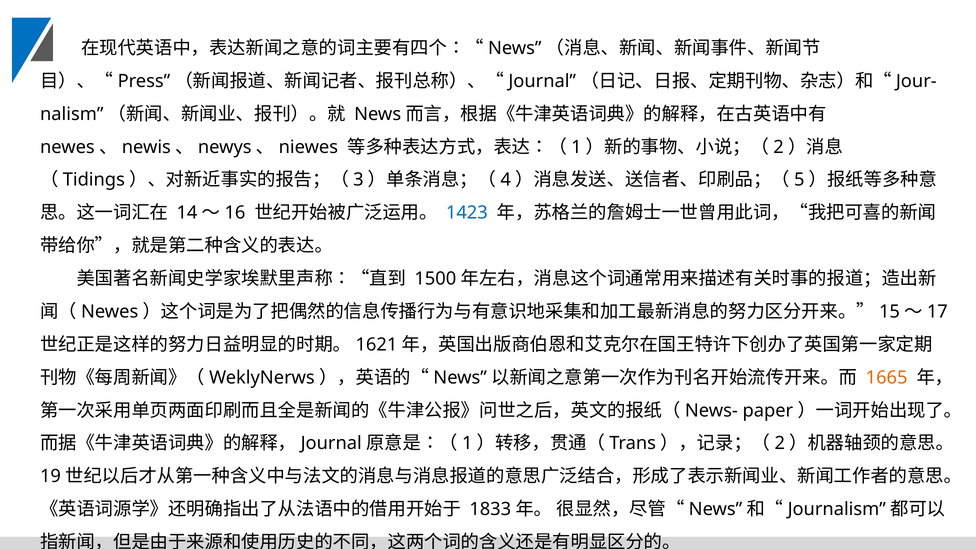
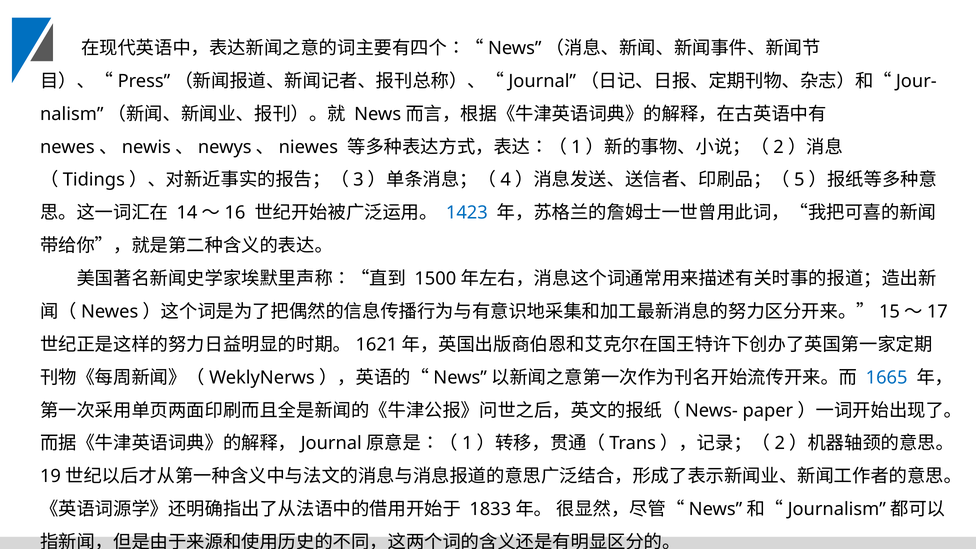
1665 colour: orange -> blue
